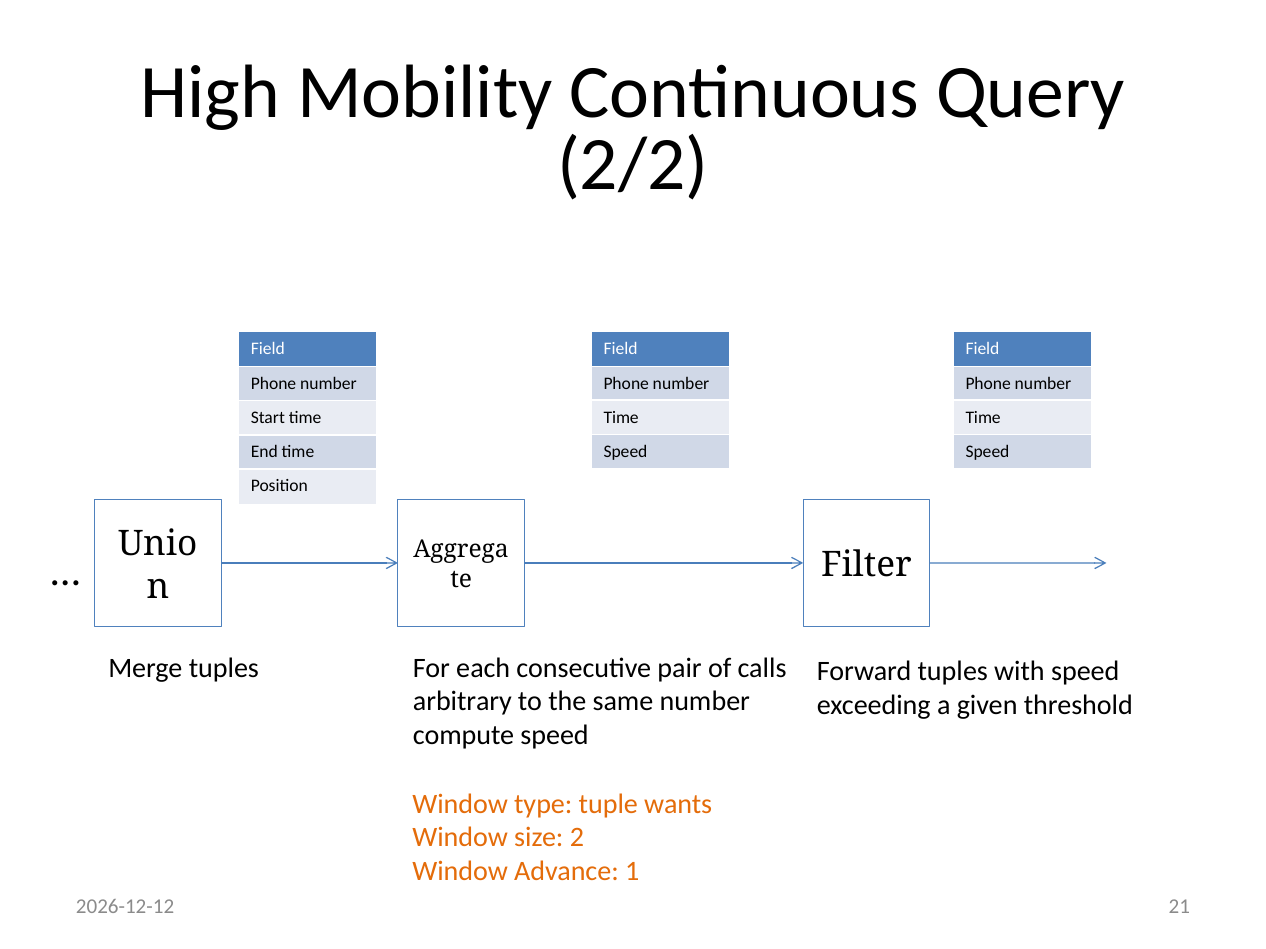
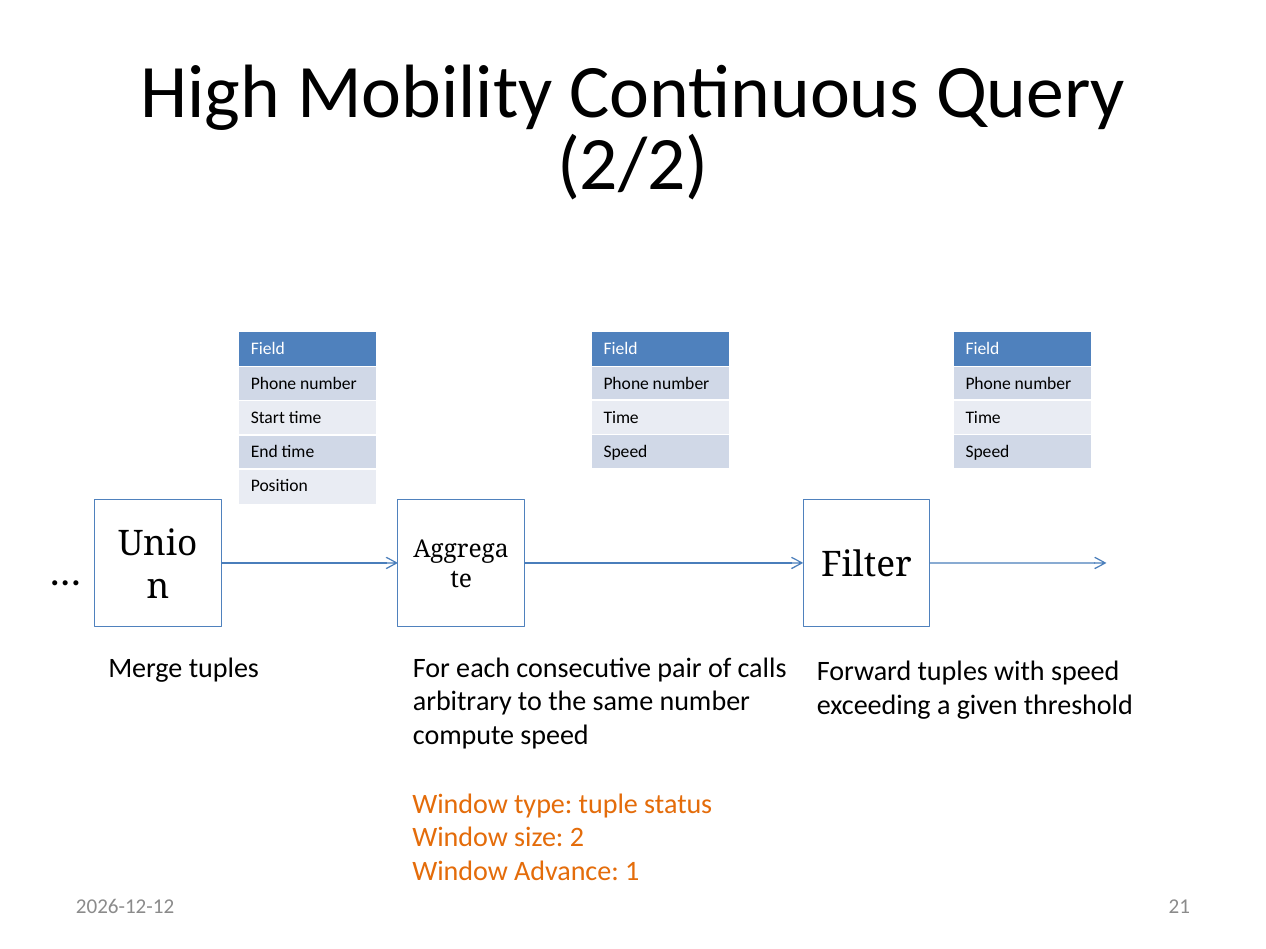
wants: wants -> status
